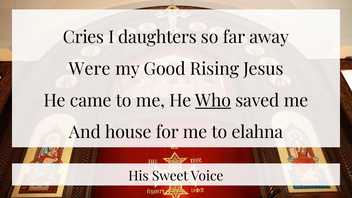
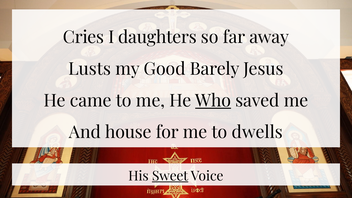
Were: Were -> Lusts
Rising: Rising -> Barely
elahna: elahna -> dwells
Sweet underline: none -> present
